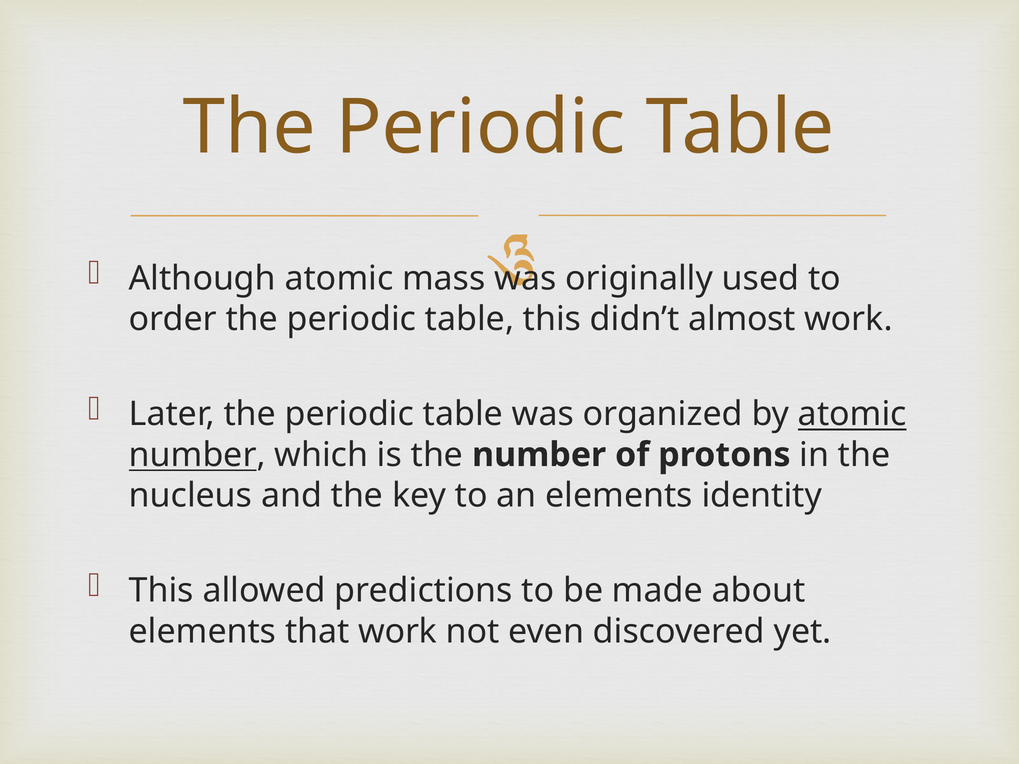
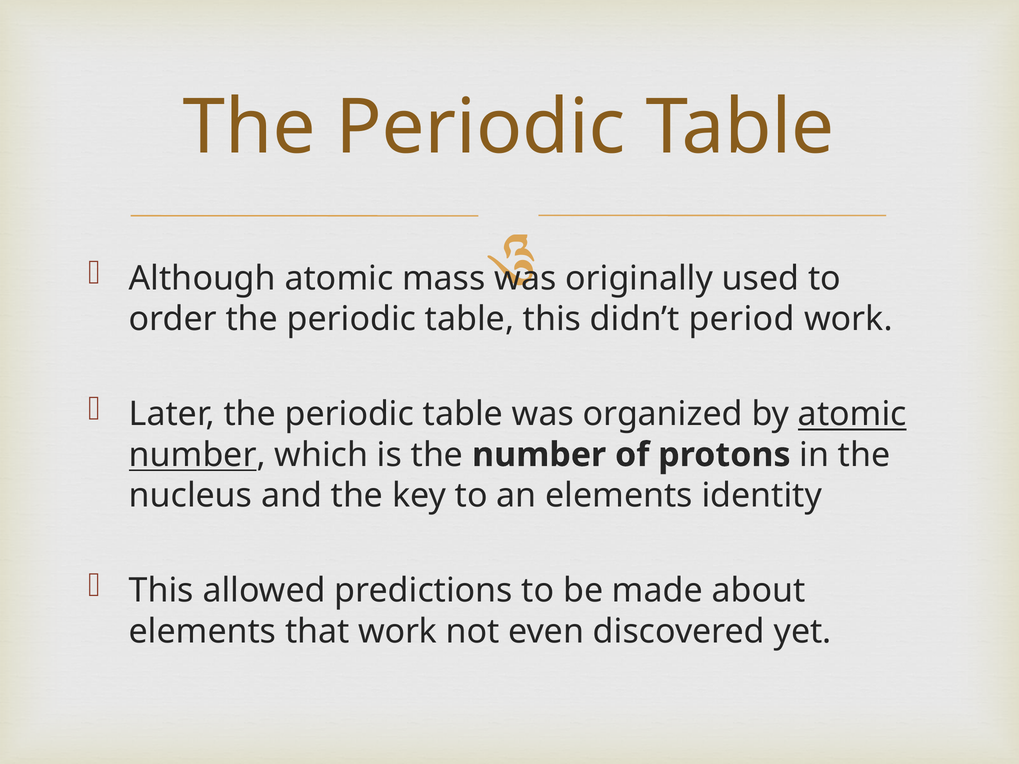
almost: almost -> period
